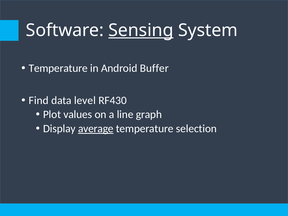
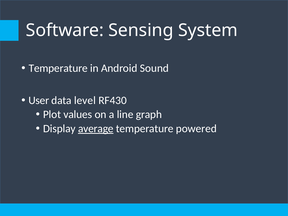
Sensing underline: present -> none
Buffer: Buffer -> Sound
Find: Find -> User
selection: selection -> powered
